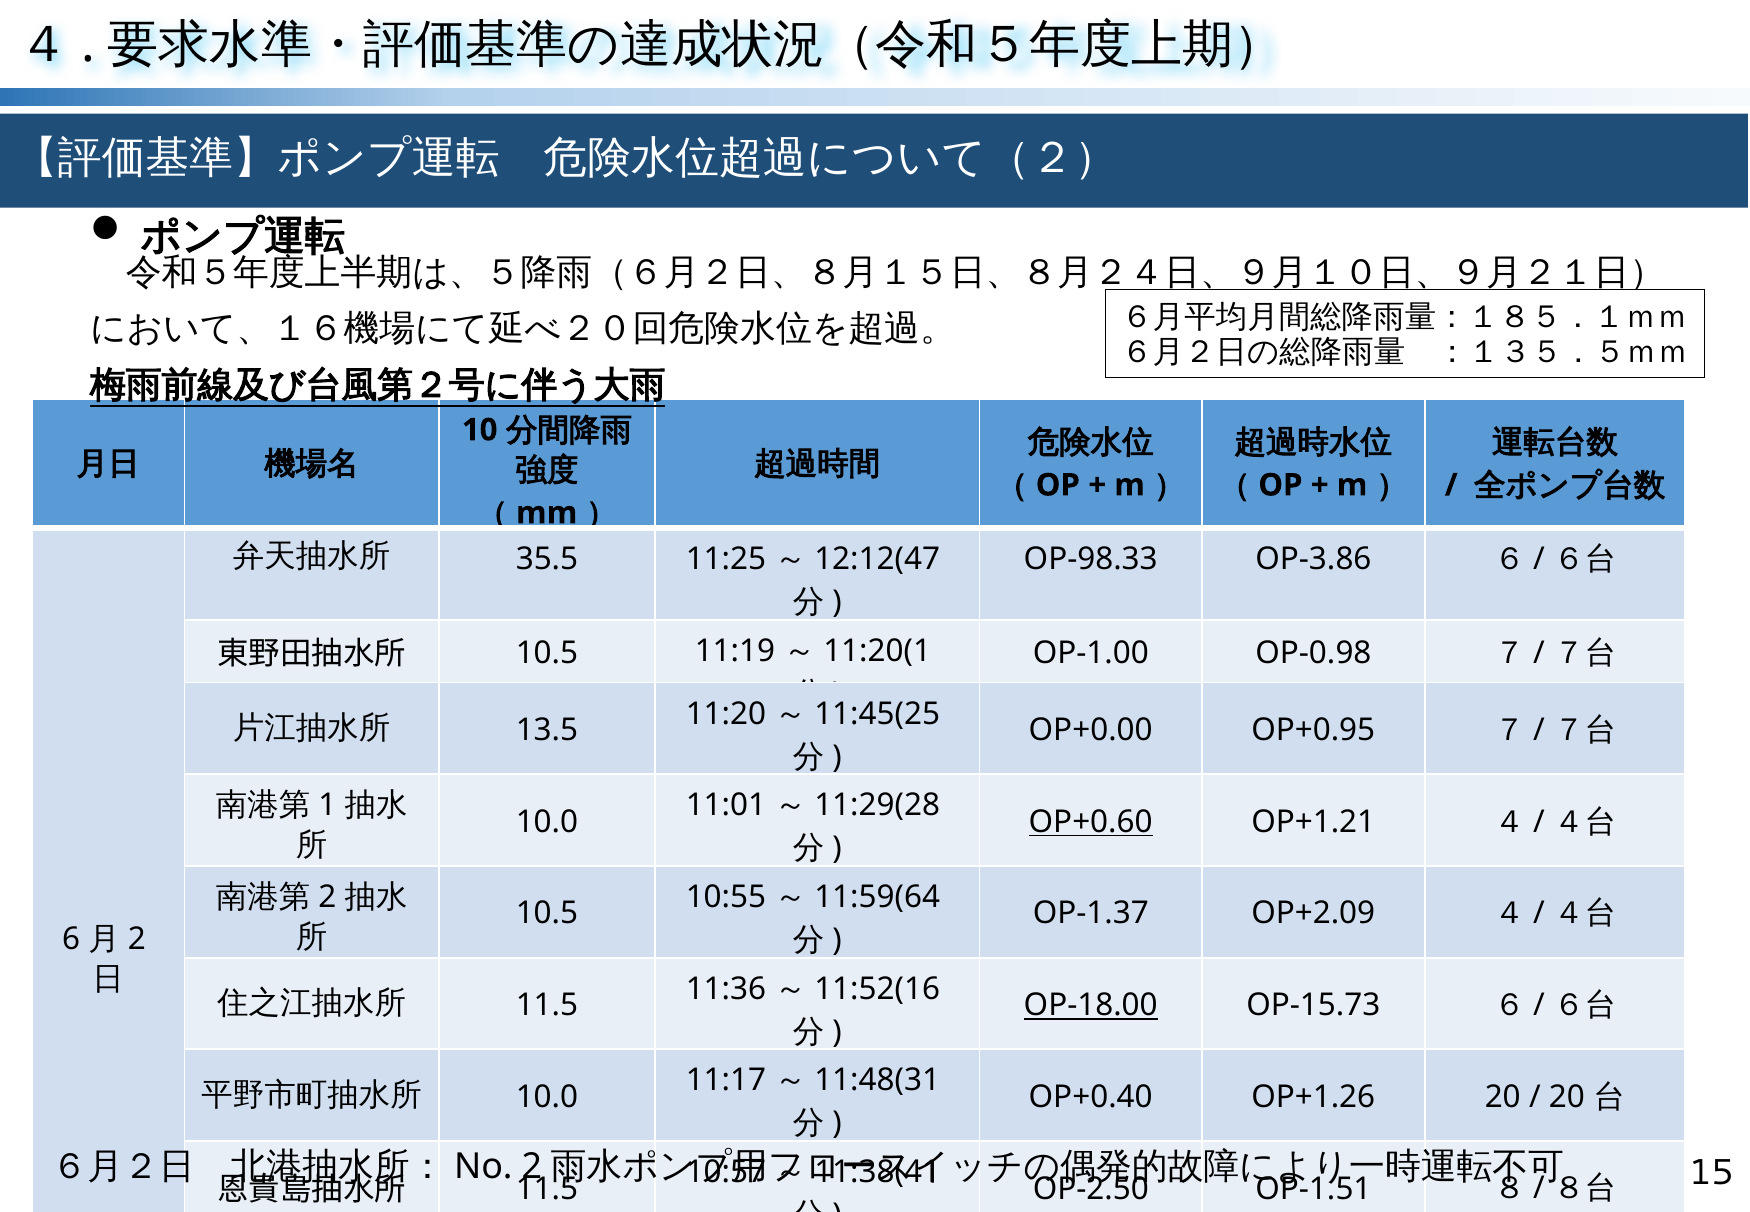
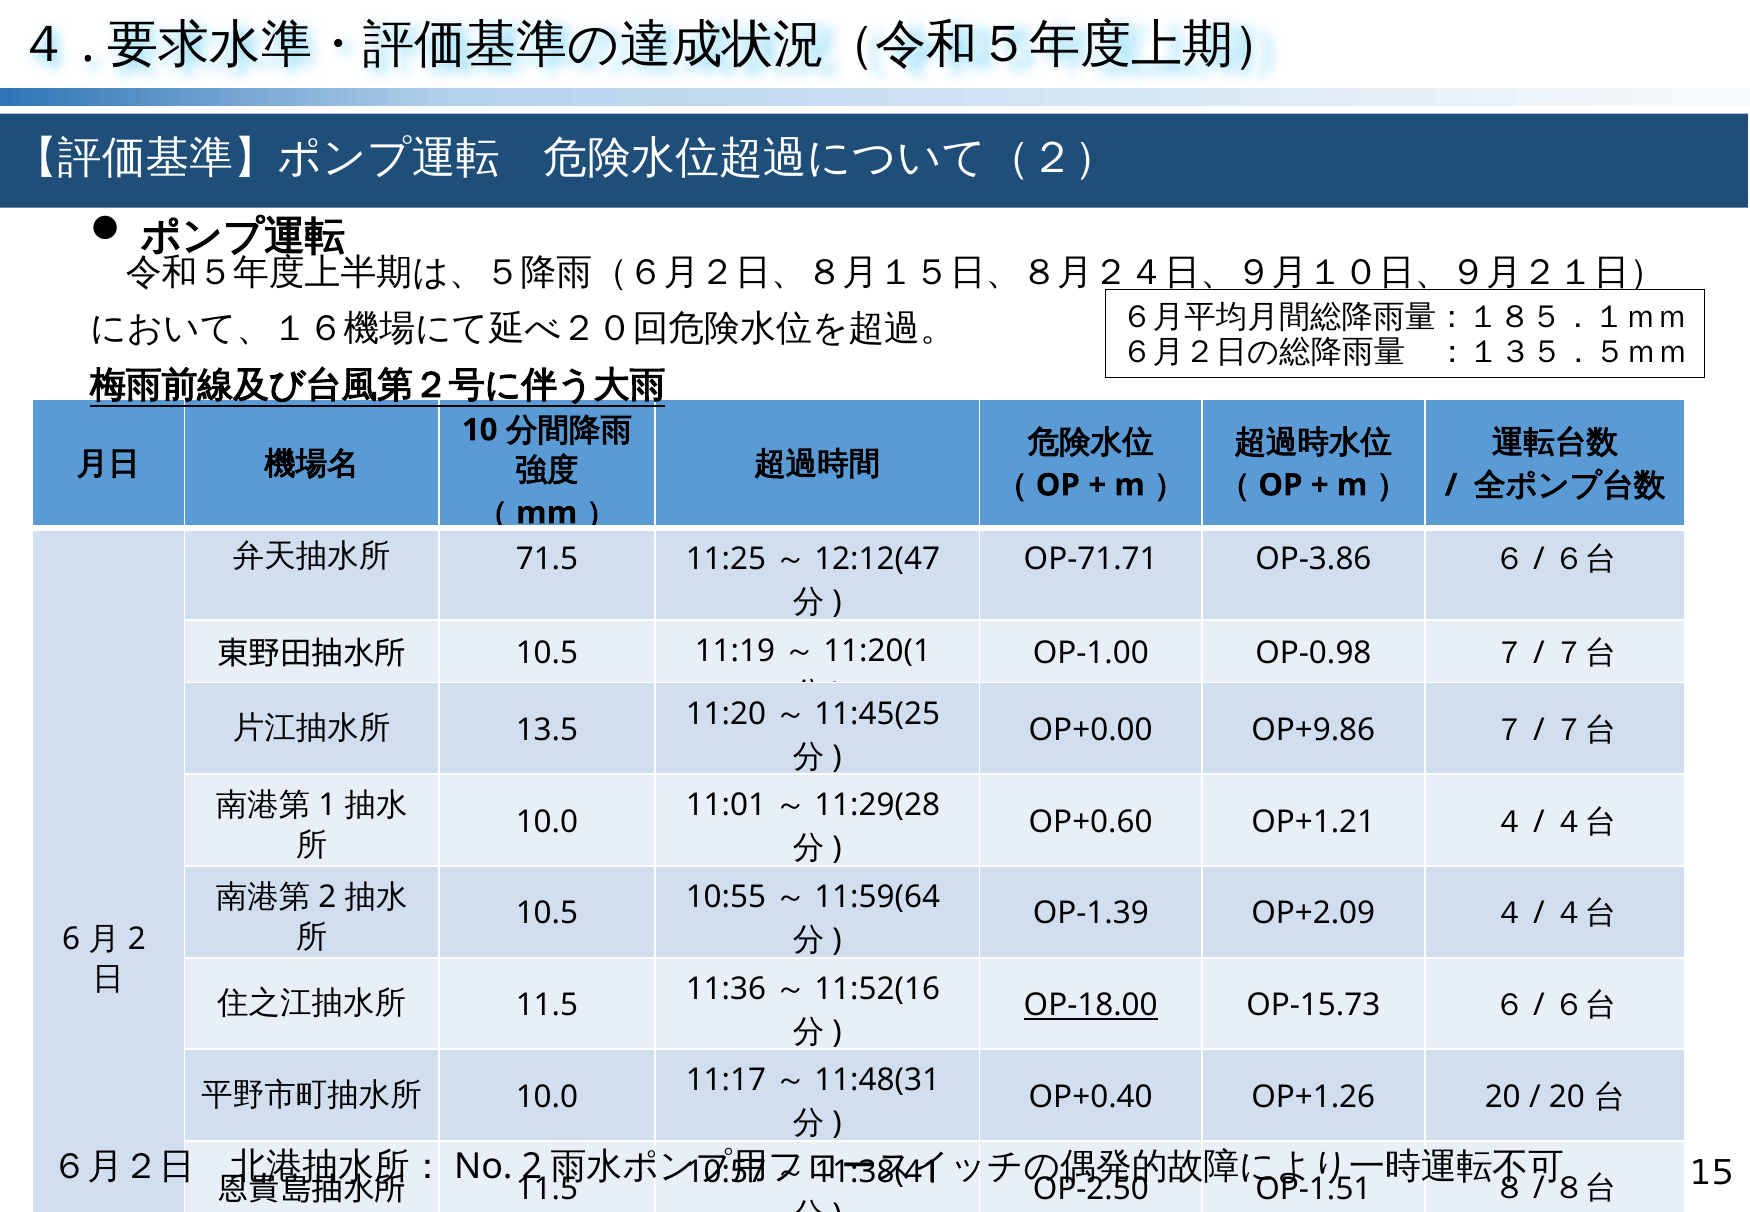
35.5: 35.5 -> 71.5
OP-98.33: OP-98.33 -> OP-71.71
OP+0.95: OP+0.95 -> OP+9.86
OP+0.60 underline: present -> none
OP-1.37: OP-1.37 -> OP-1.39
